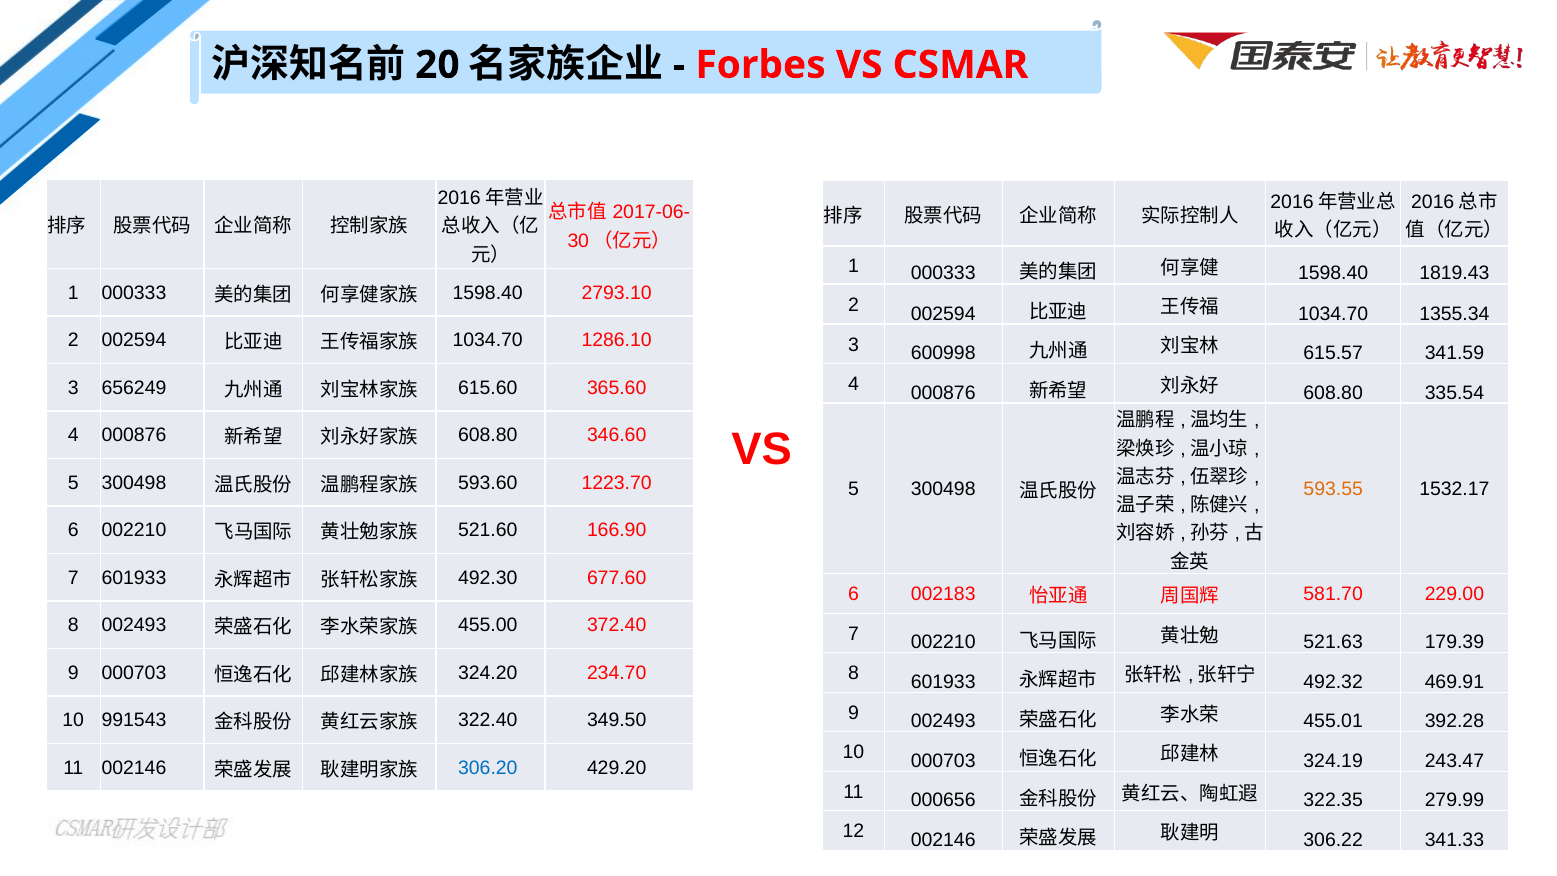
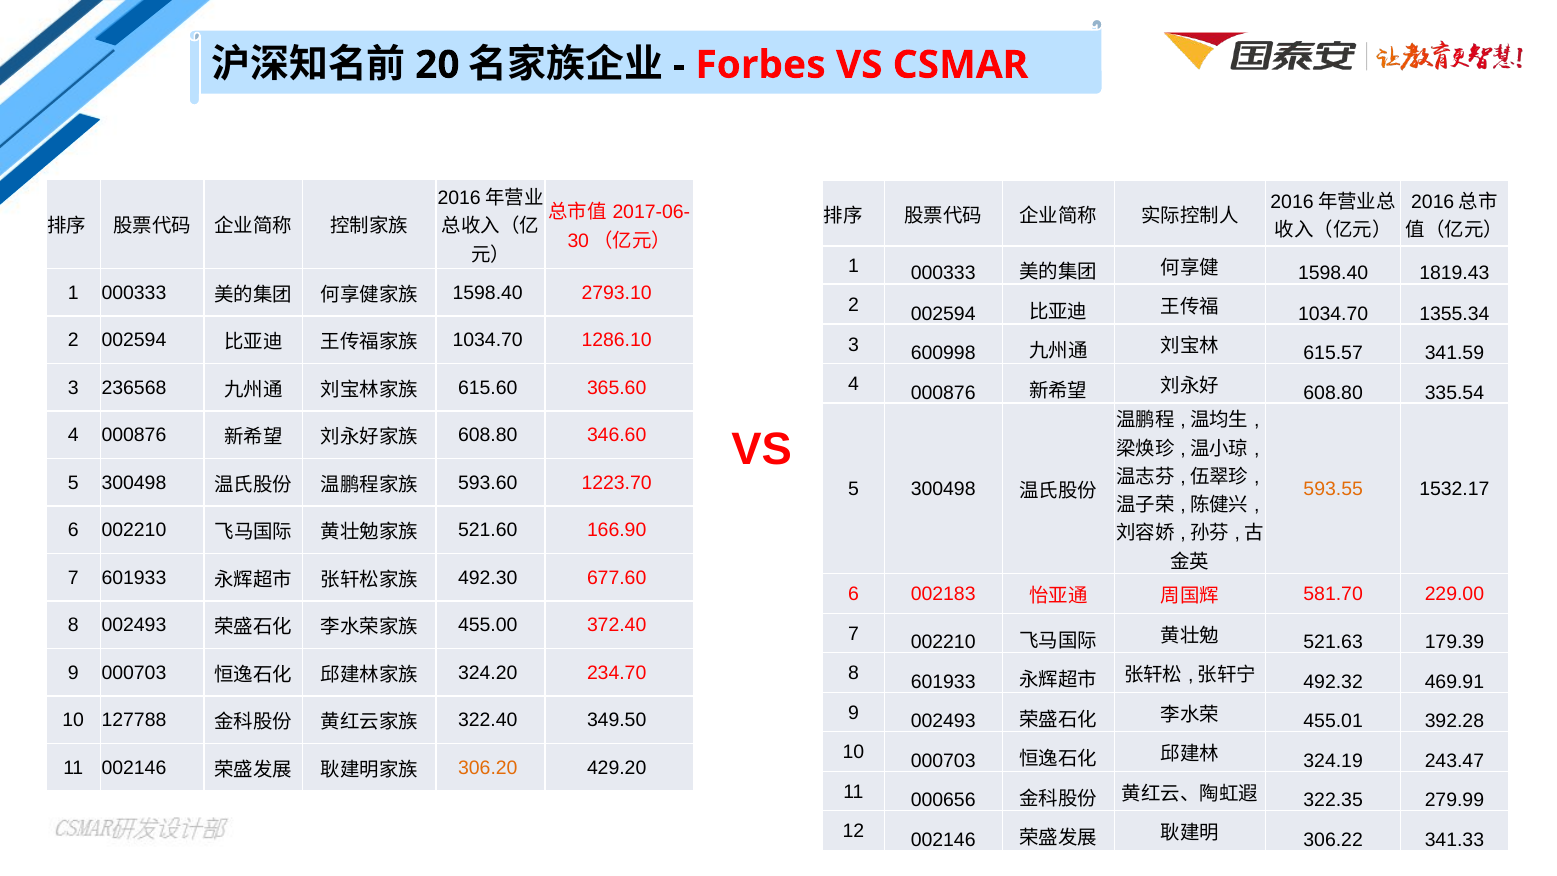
656249: 656249 -> 236568
991543: 991543 -> 127788
306.20 colour: blue -> orange
